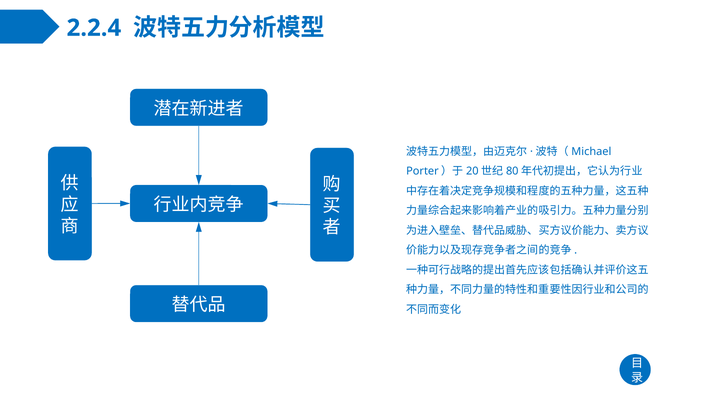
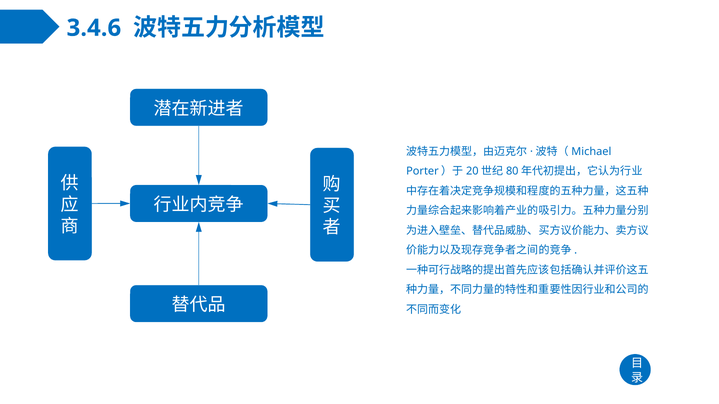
2.2.4: 2.2.4 -> 3.4.6
